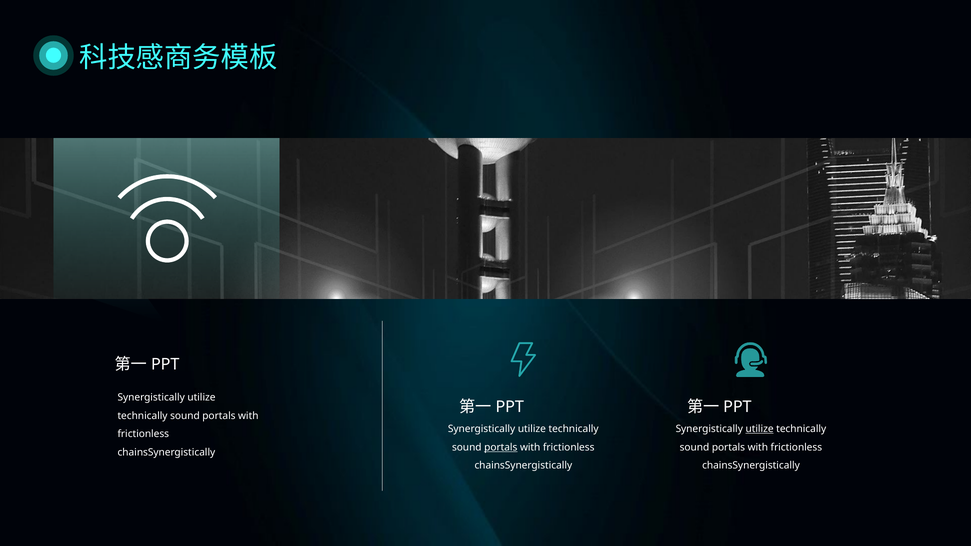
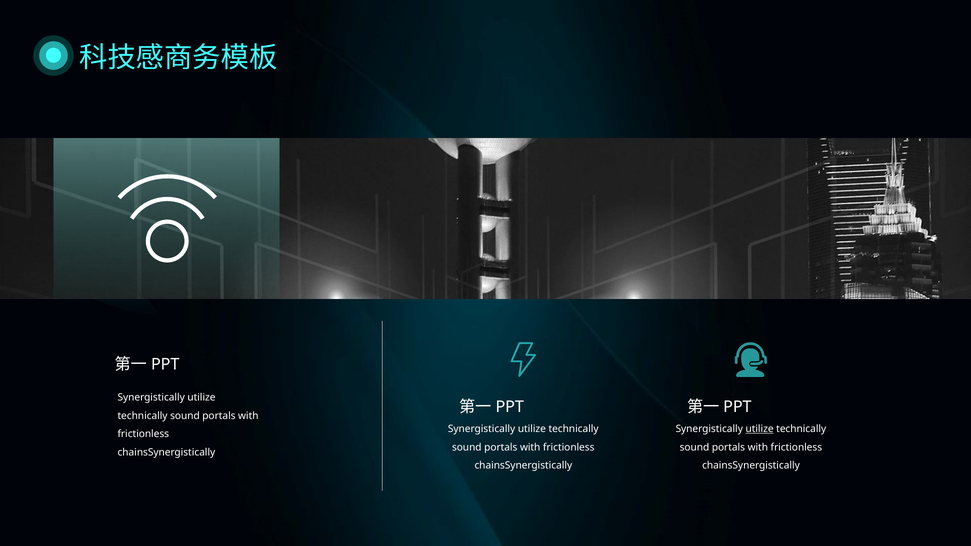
portals at (501, 447) underline: present -> none
